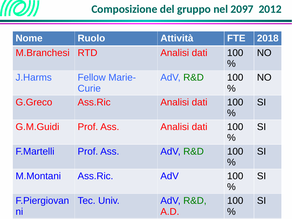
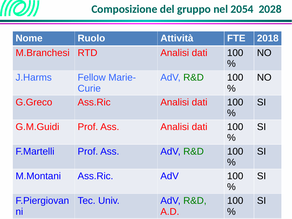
2097: 2097 -> 2054
2012: 2012 -> 2028
